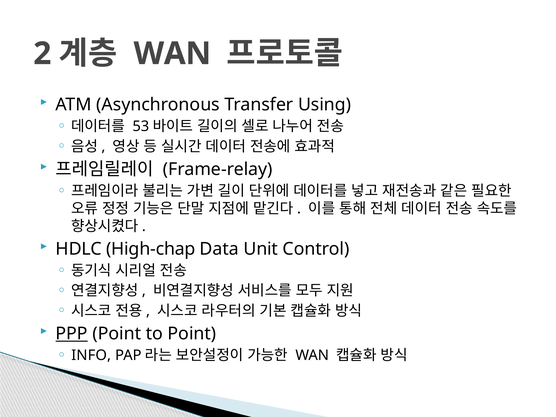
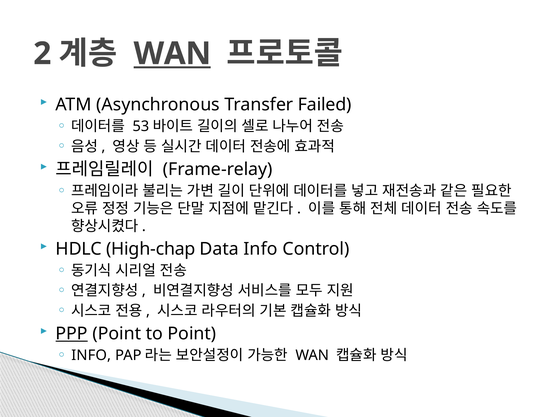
WAN at (172, 54) underline: none -> present
Using: Using -> Failed
Data Unit: Unit -> Info
